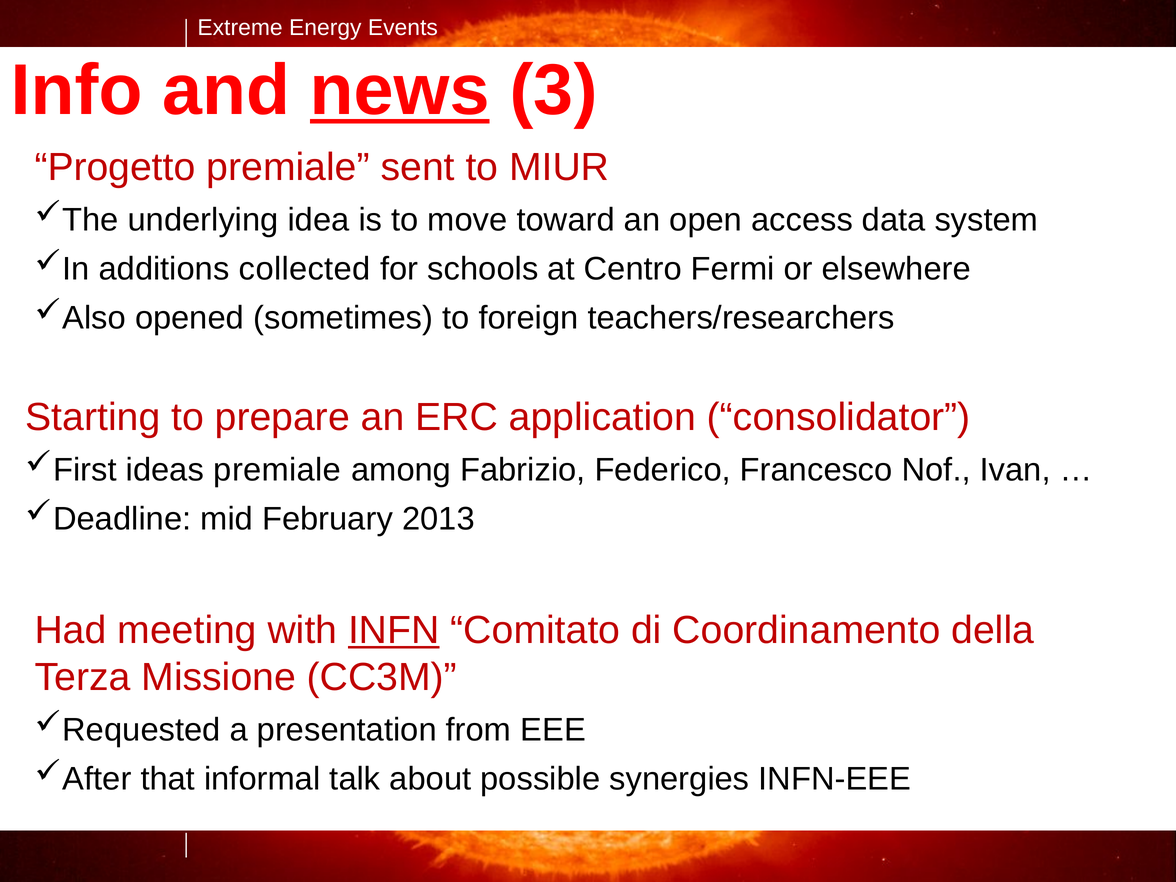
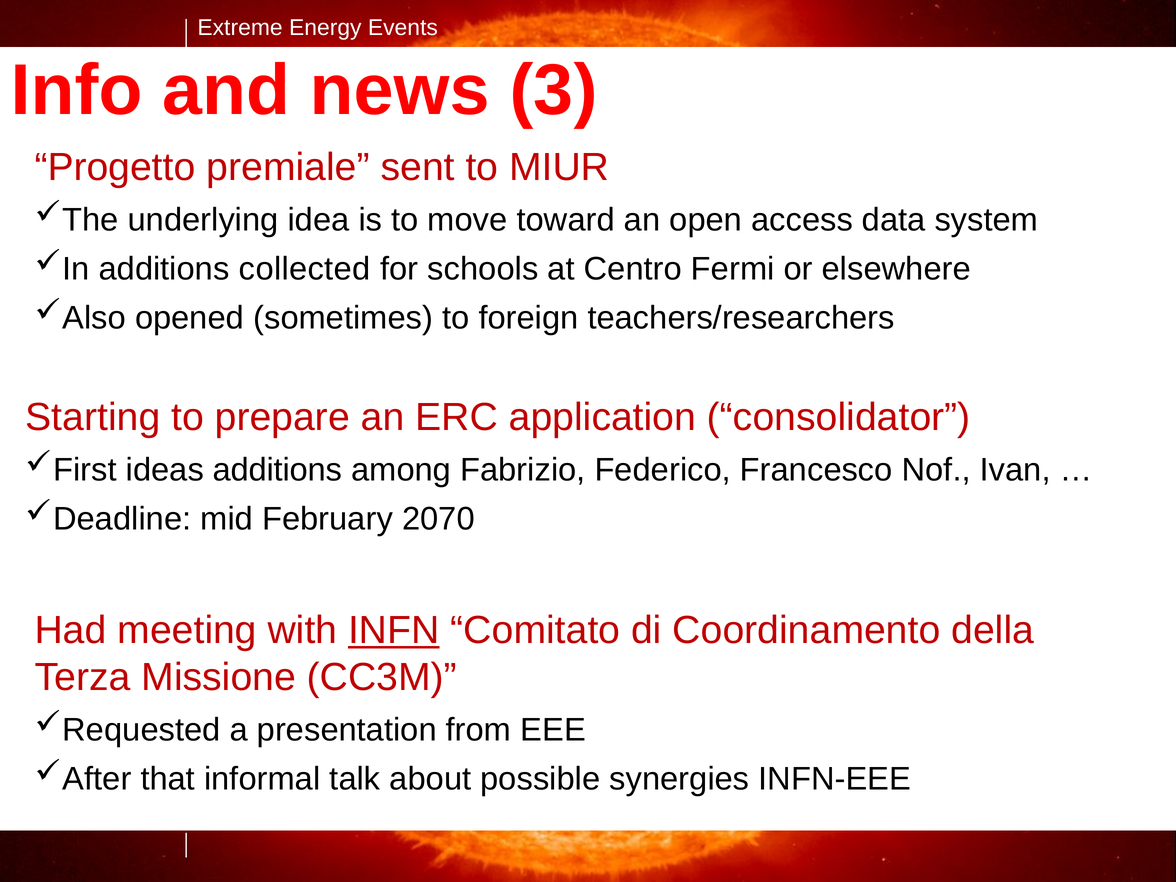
news underline: present -> none
ideas premiale: premiale -> additions
2013: 2013 -> 2070
